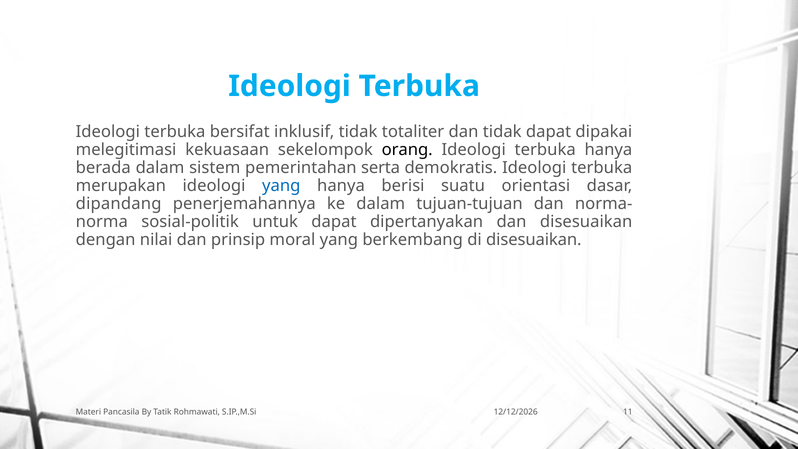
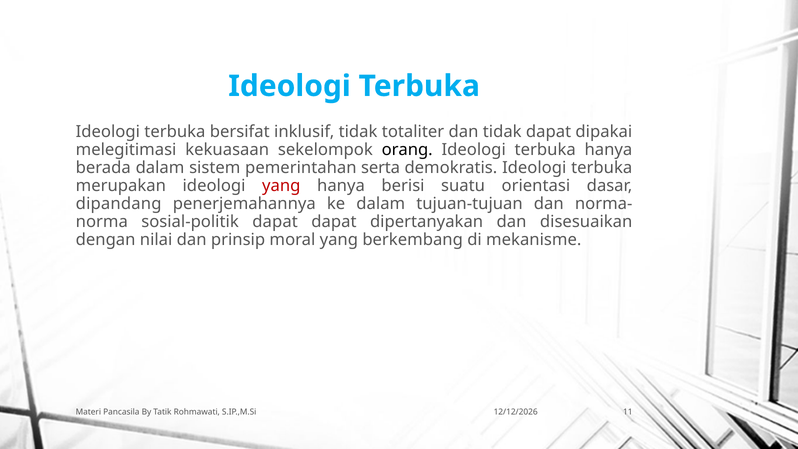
yang at (281, 186) colour: blue -> red
sosial-politik untuk: untuk -> dapat
di disesuaikan: disesuaikan -> mekanisme
